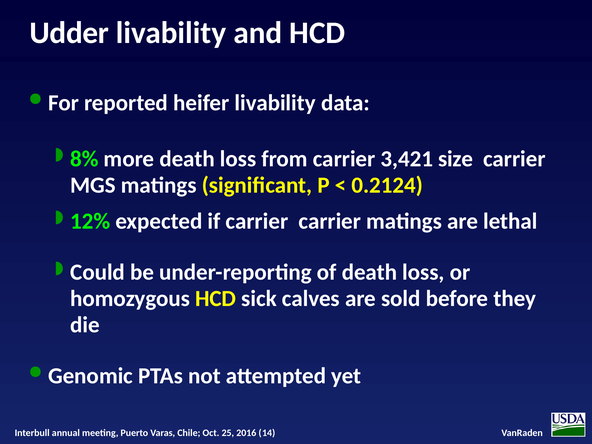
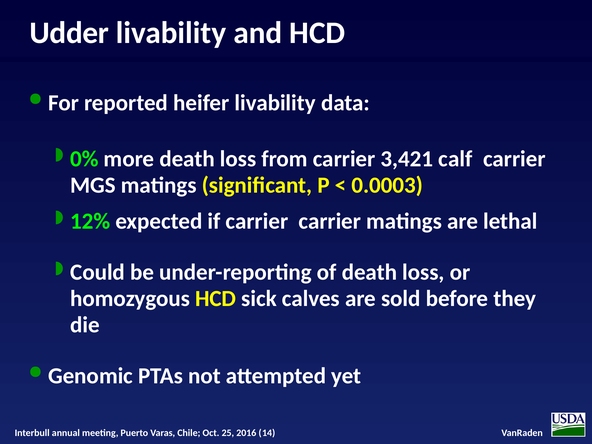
8%: 8% -> 0%
size: size -> calf
0.2124: 0.2124 -> 0.0003
